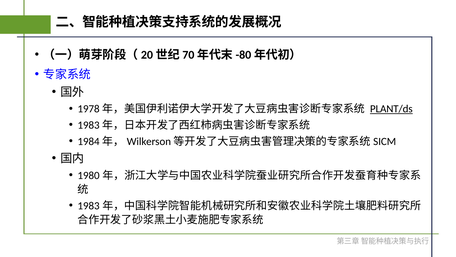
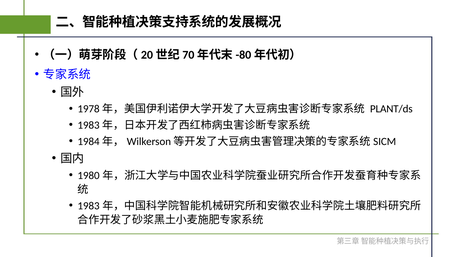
PLANT/ds underline: present -> none
